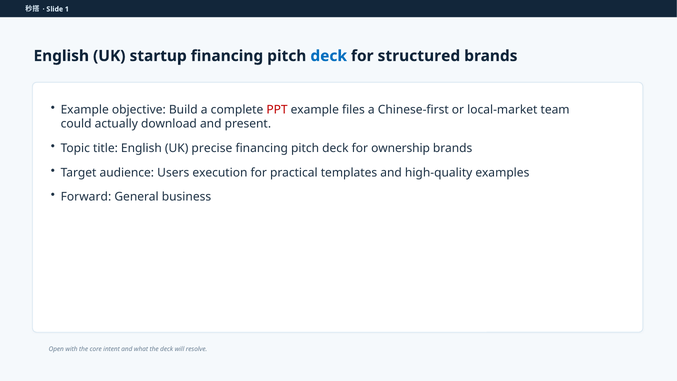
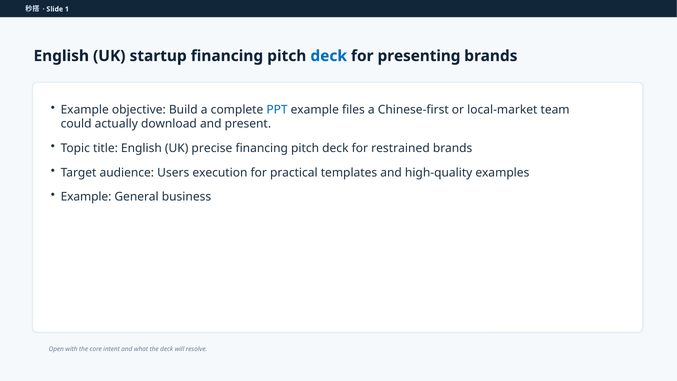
structured: structured -> presenting
PPT colour: red -> blue
ownership: ownership -> restrained
Forward at (86, 197): Forward -> Example
